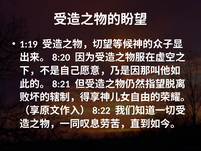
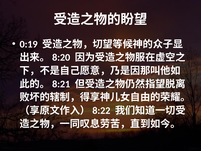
1:19: 1:19 -> 0:19
